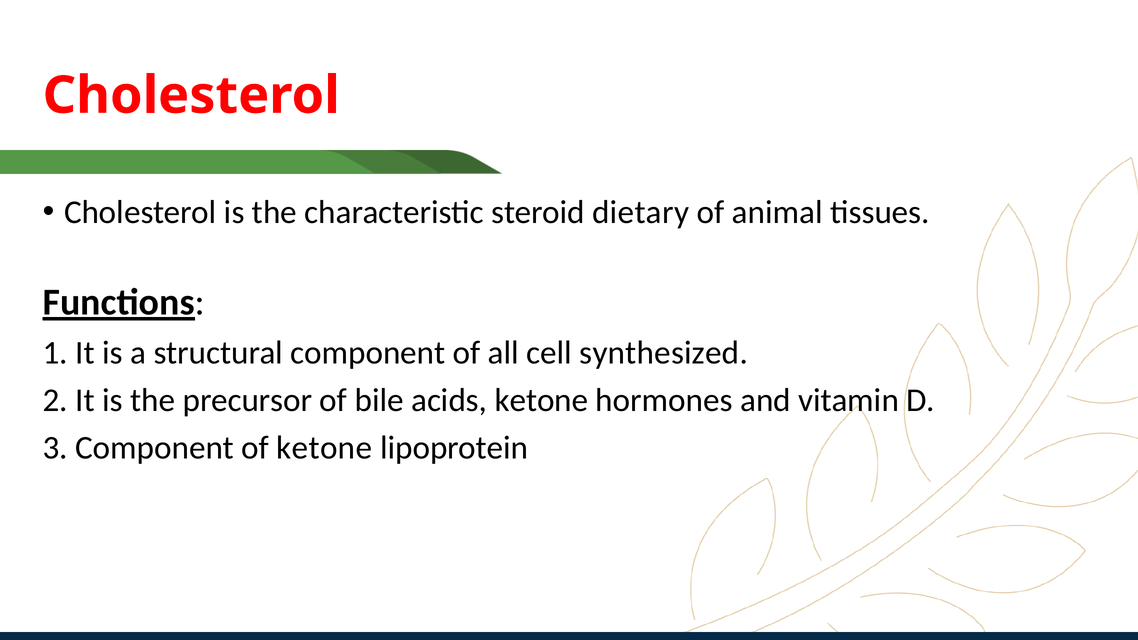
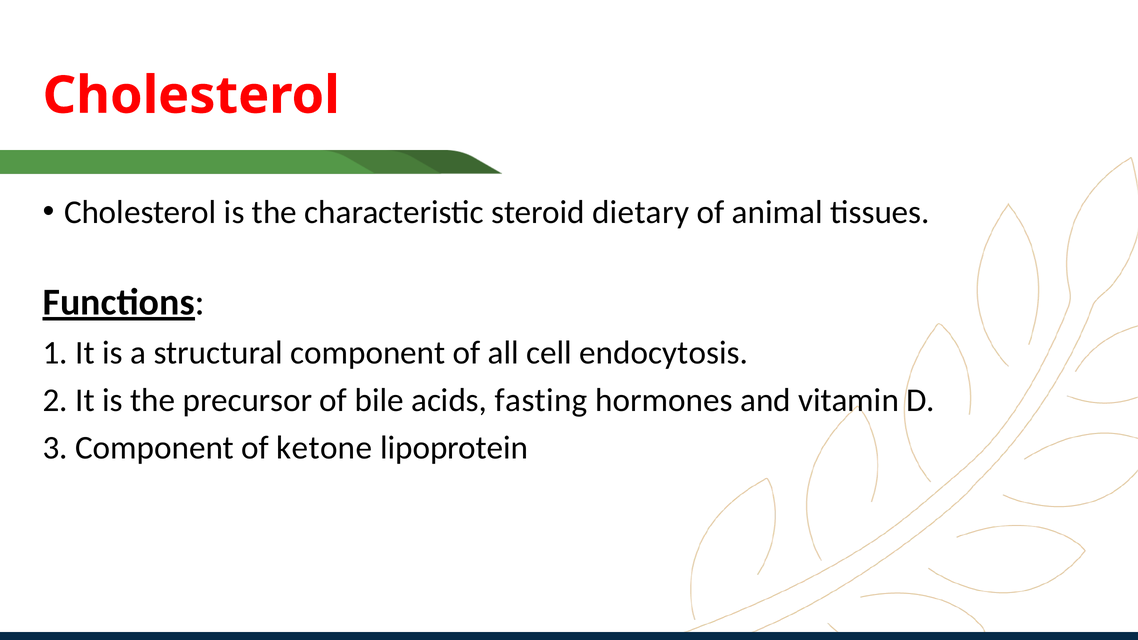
synthesized: synthesized -> endocytosis
acids ketone: ketone -> fasting
